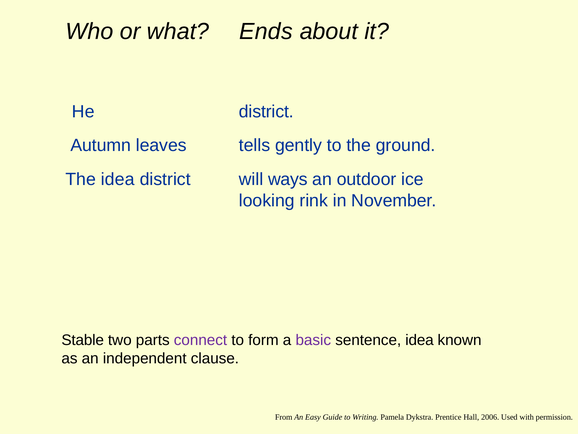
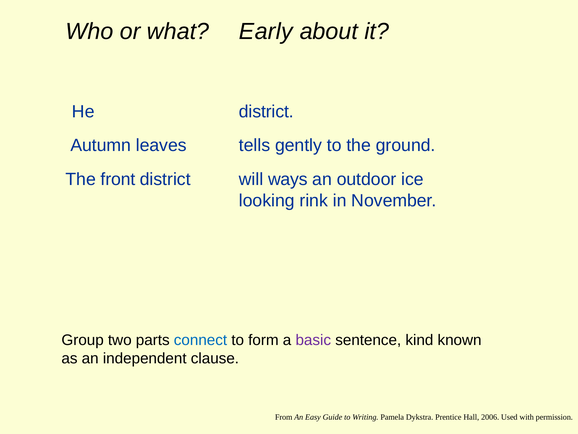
Ends: Ends -> Early
The idea: idea -> front
Stable: Stable -> Group
connect colour: purple -> blue
sentence idea: idea -> kind
